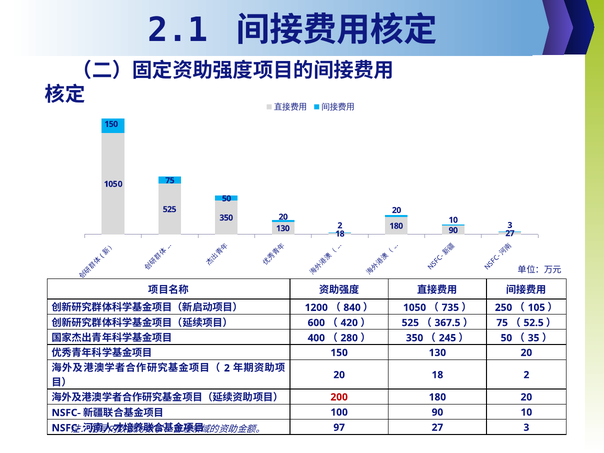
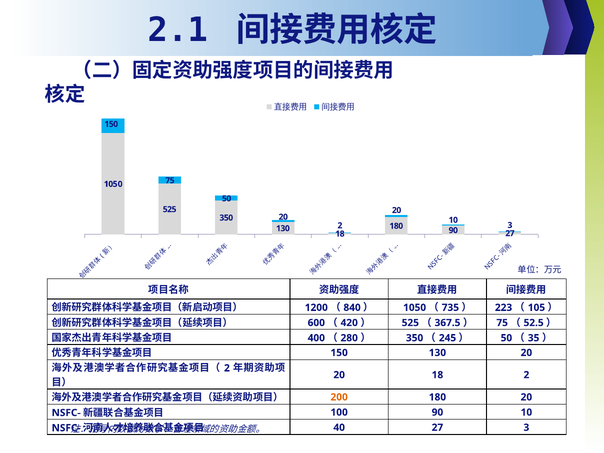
250: 250 -> 223
200 colour: red -> orange
97: 97 -> 40
